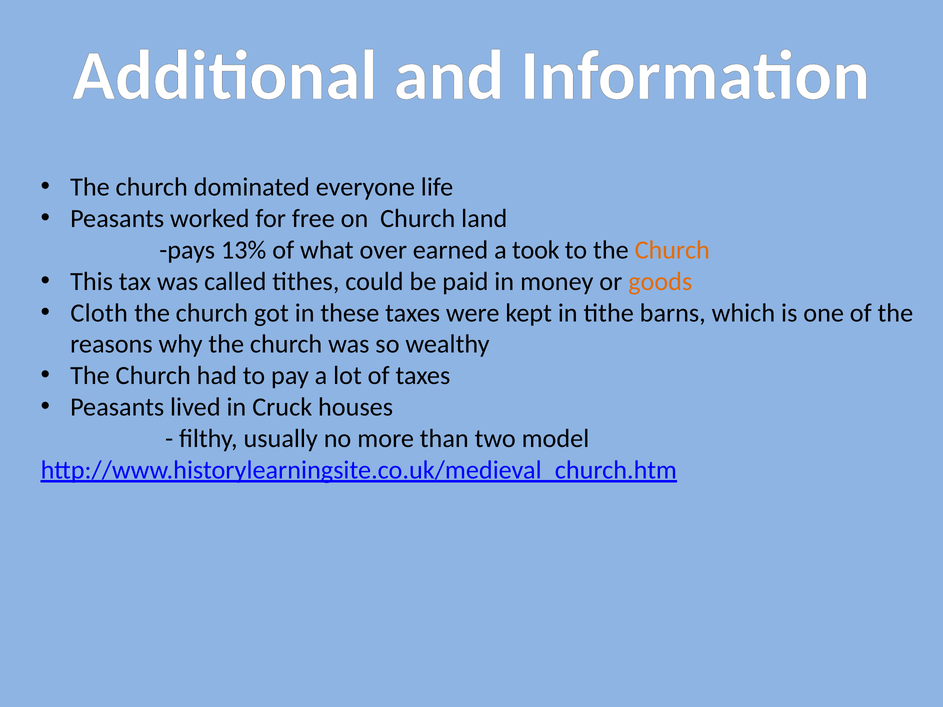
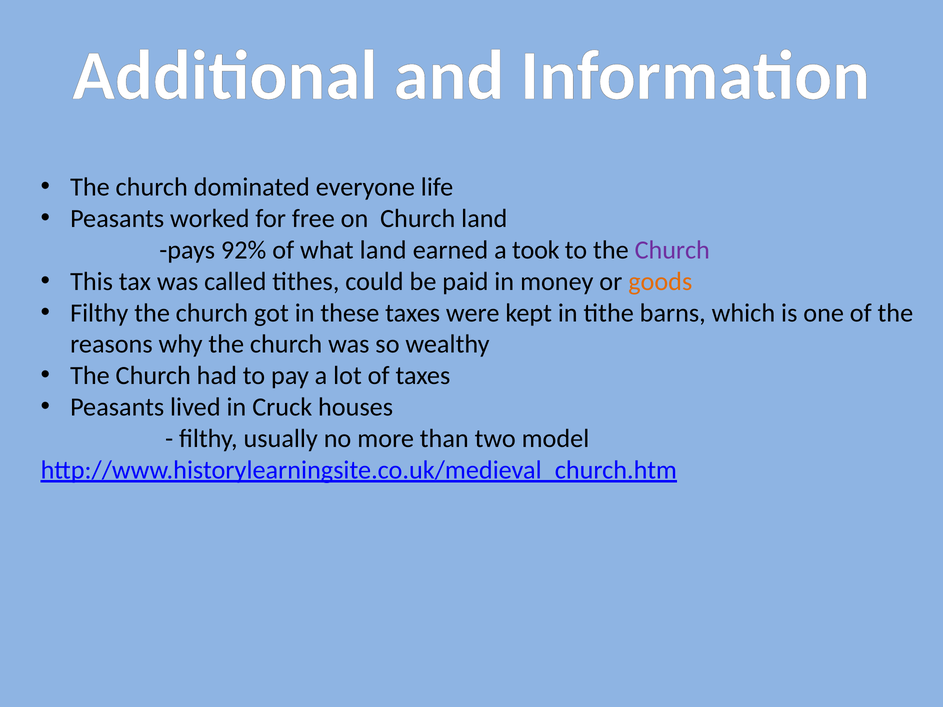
13%: 13% -> 92%
what over: over -> land
Church at (672, 250) colour: orange -> purple
Cloth at (99, 313): Cloth -> Filthy
